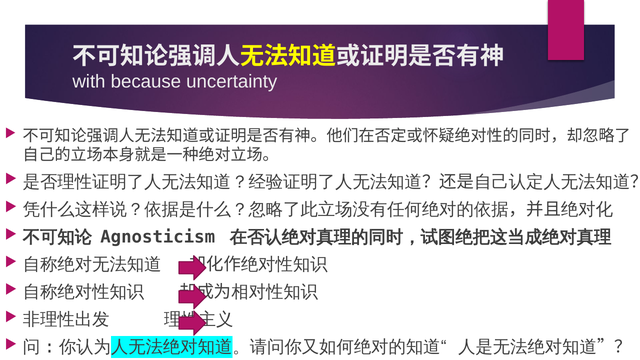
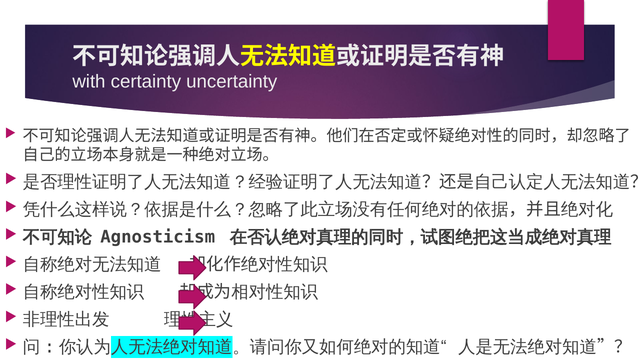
because: because -> certainty
